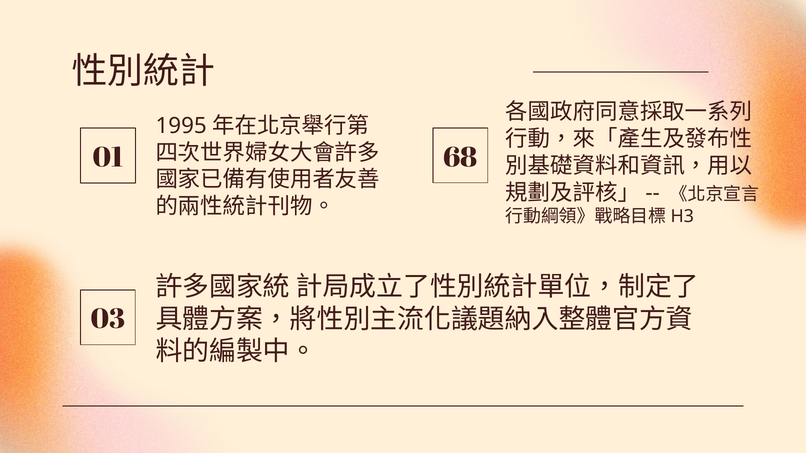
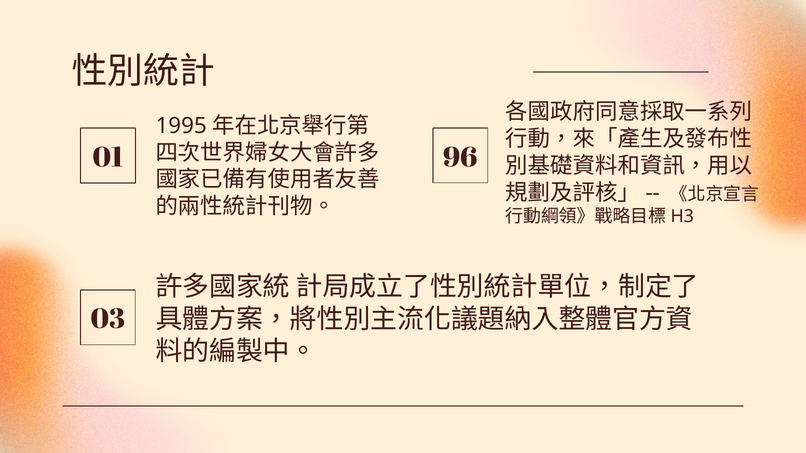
68: 68 -> 96
